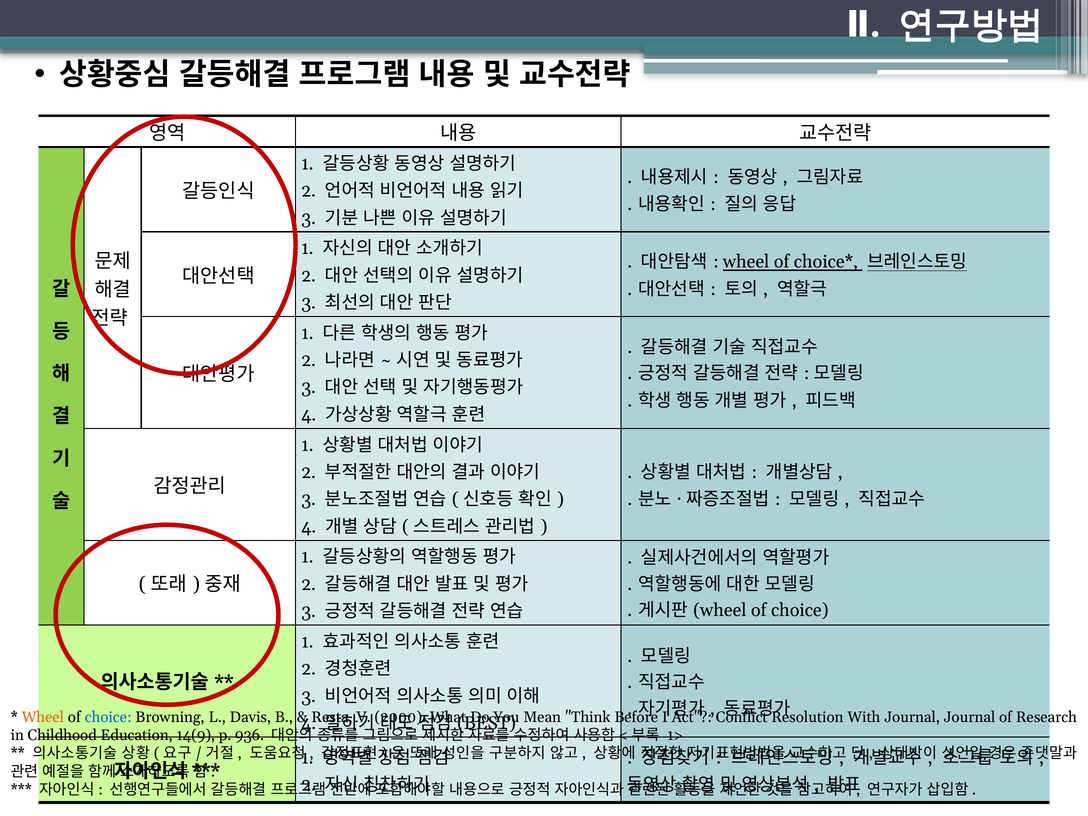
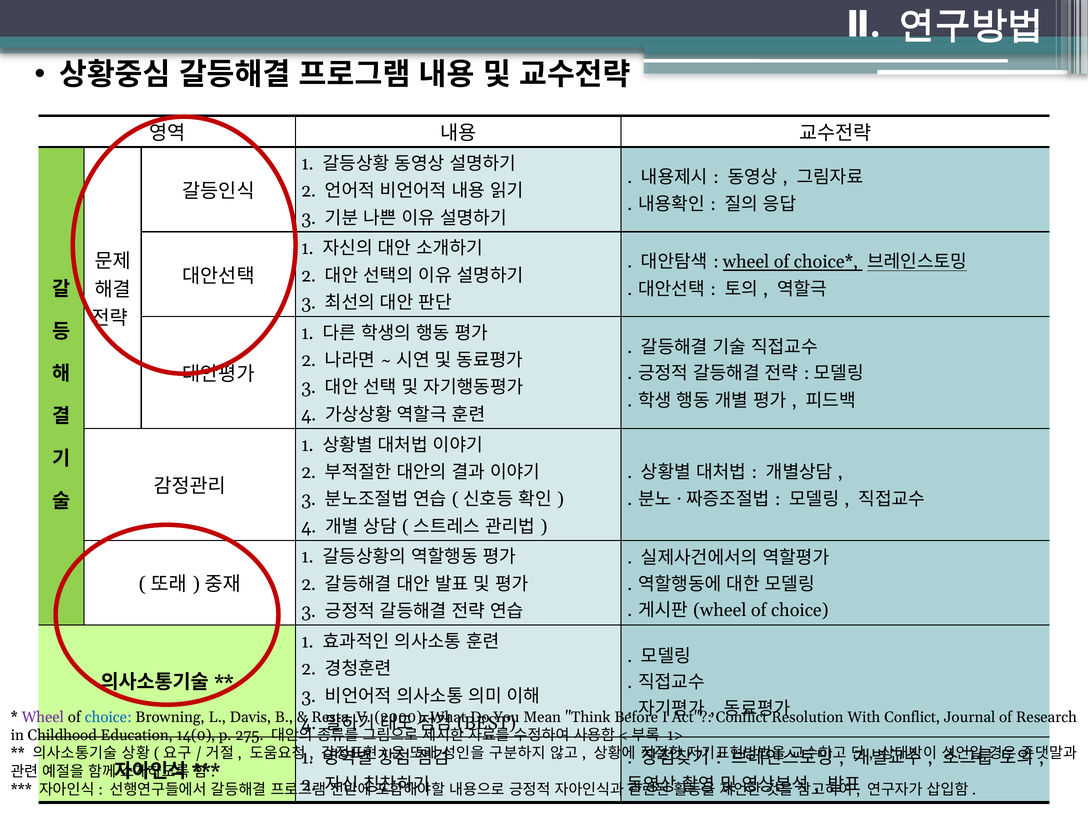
Wheel at (43, 717) colour: orange -> purple
With Journal: Journal -> Conflict
14(9: 14(9 -> 14(0
936: 936 -> 275
